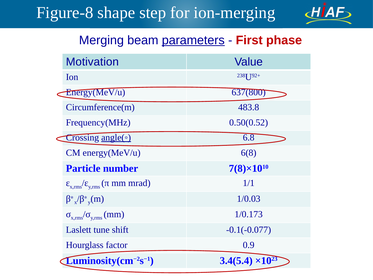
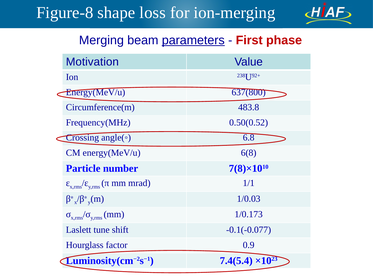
step: step -> loss
angle(◦ underline: present -> none
3.4(5.4: 3.4(5.4 -> 7.4(5.4
